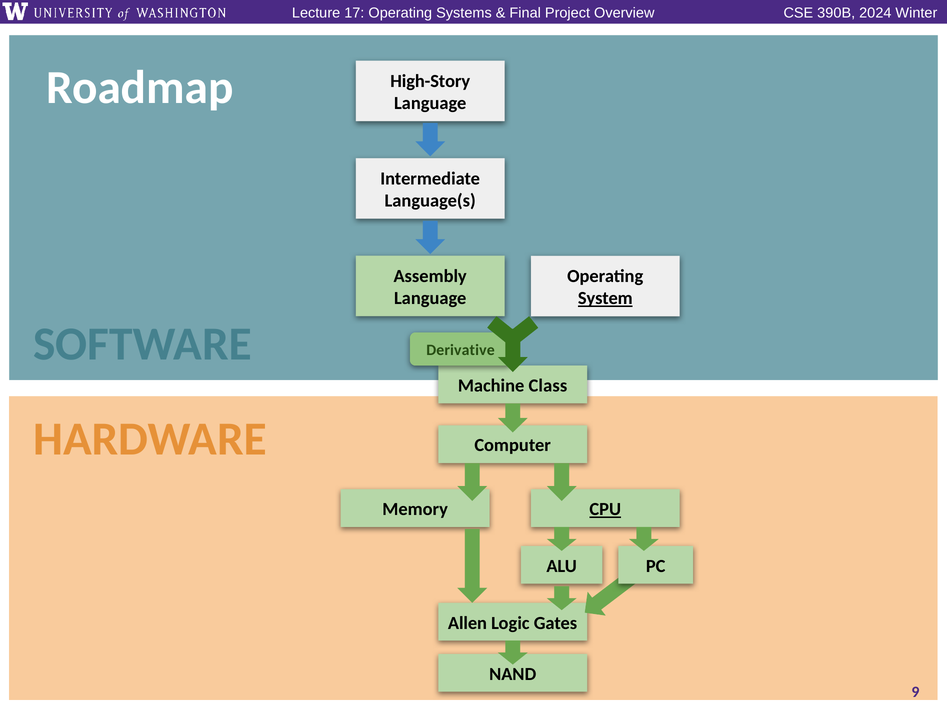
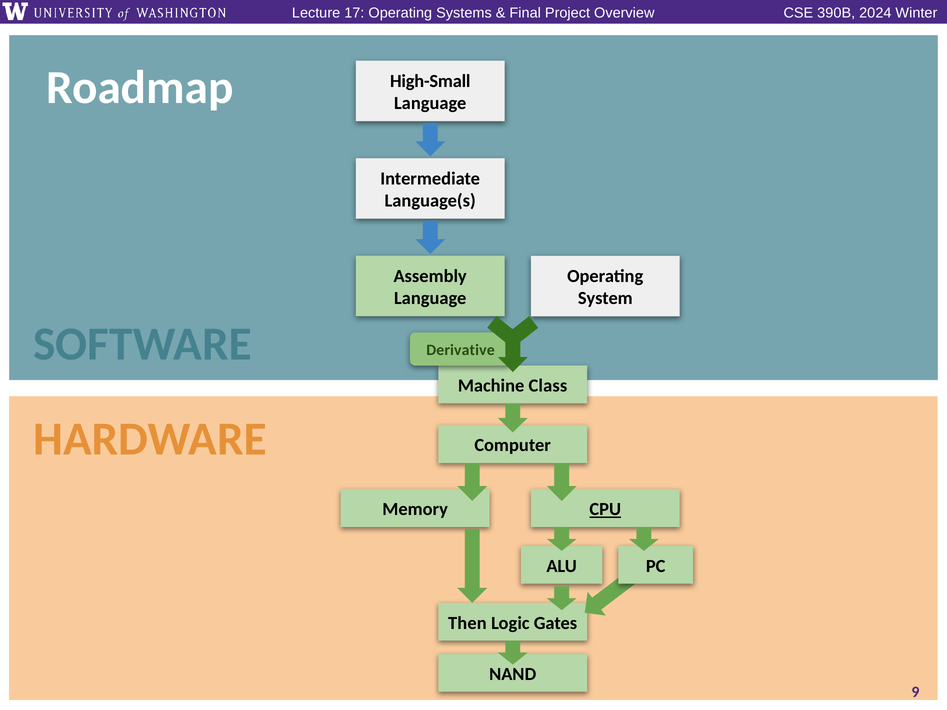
High-Story: High-Story -> High-Small
System underline: present -> none
Allen: Allen -> Then
